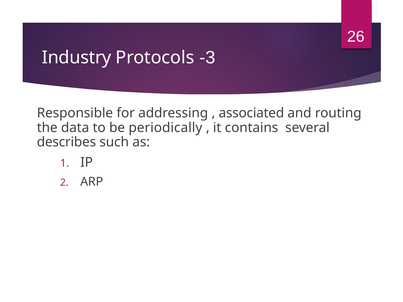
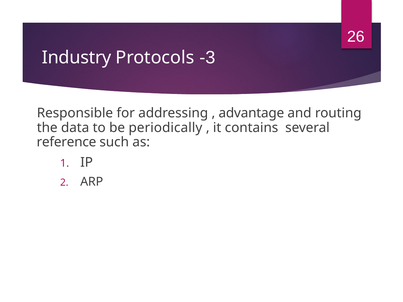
associated: associated -> advantage
describes: describes -> reference
